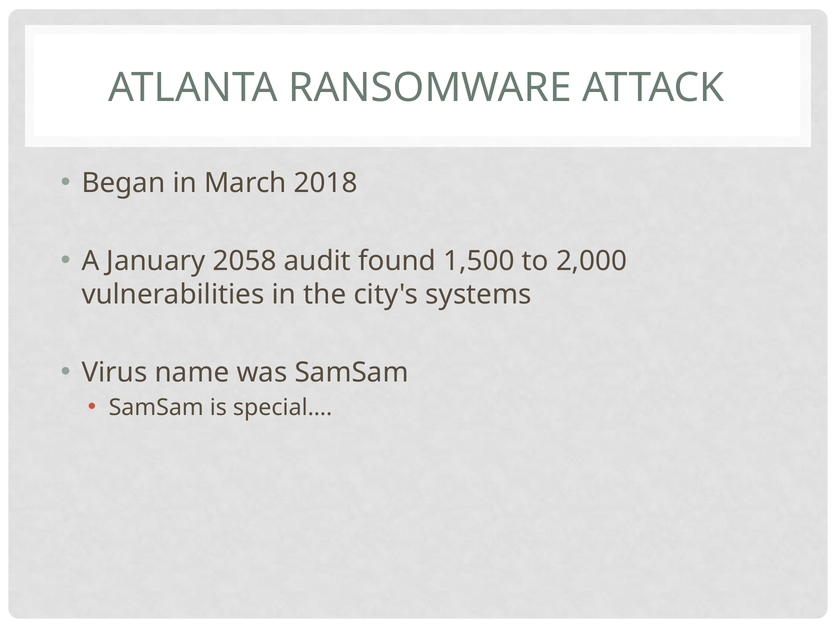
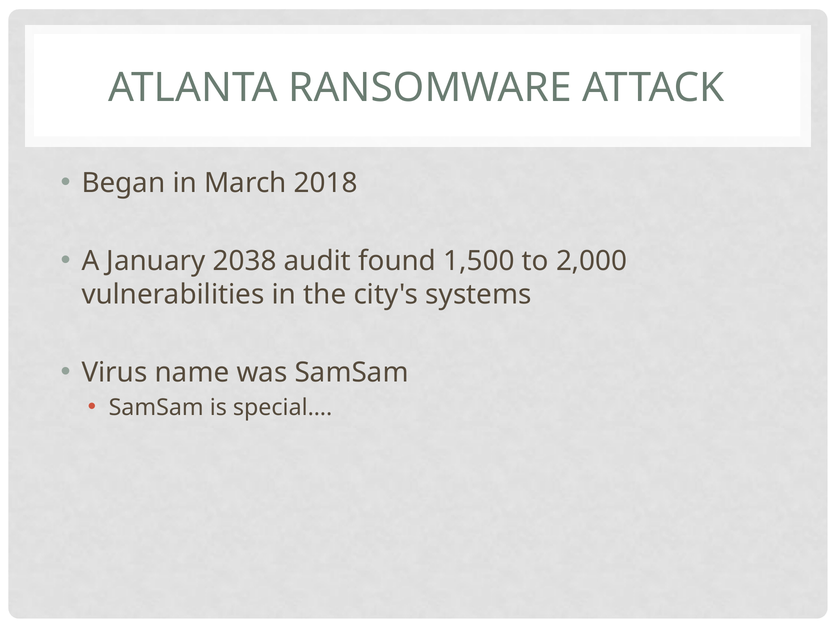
2058: 2058 -> 2038
